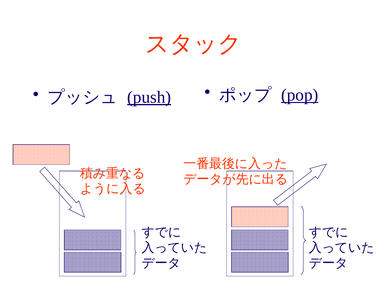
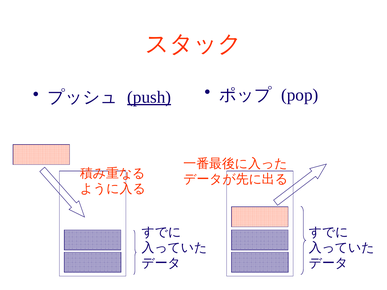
pop underline: present -> none
